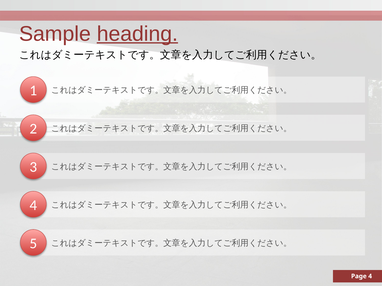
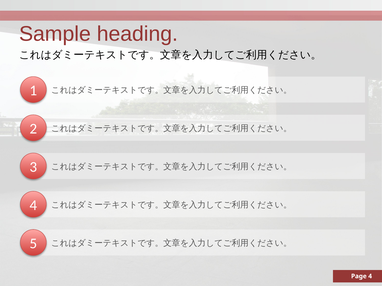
heading underline: present -> none
